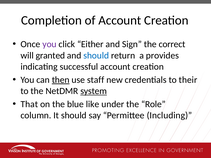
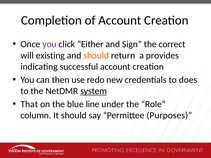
granted: granted -> existing
should at (96, 56) colour: blue -> orange
then underline: present -> none
staff: staff -> redo
their: their -> does
like: like -> line
Including: Including -> Purposes
